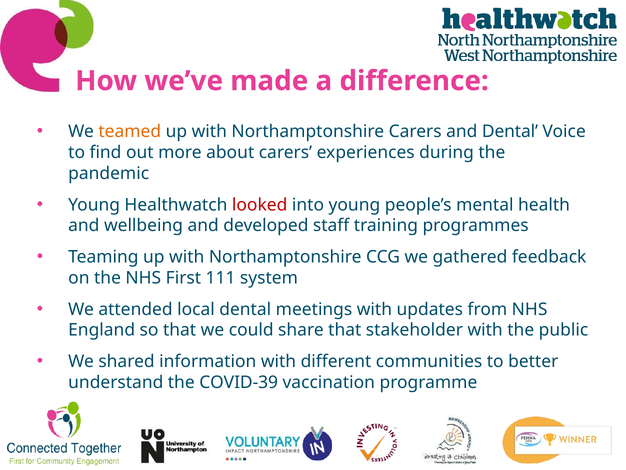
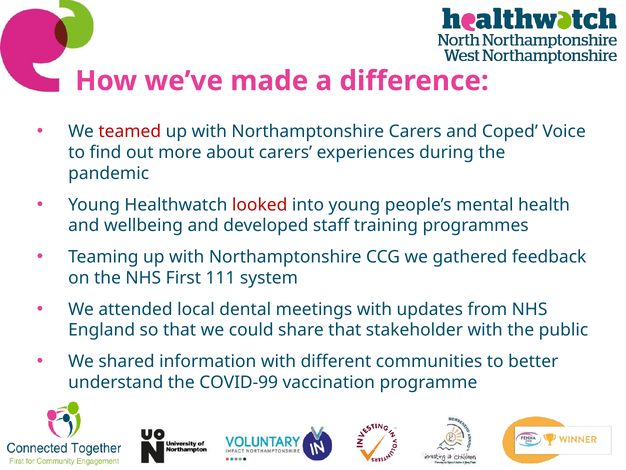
teamed colour: orange -> red
and Dental: Dental -> Coped
COVID-39: COVID-39 -> COVID-99
